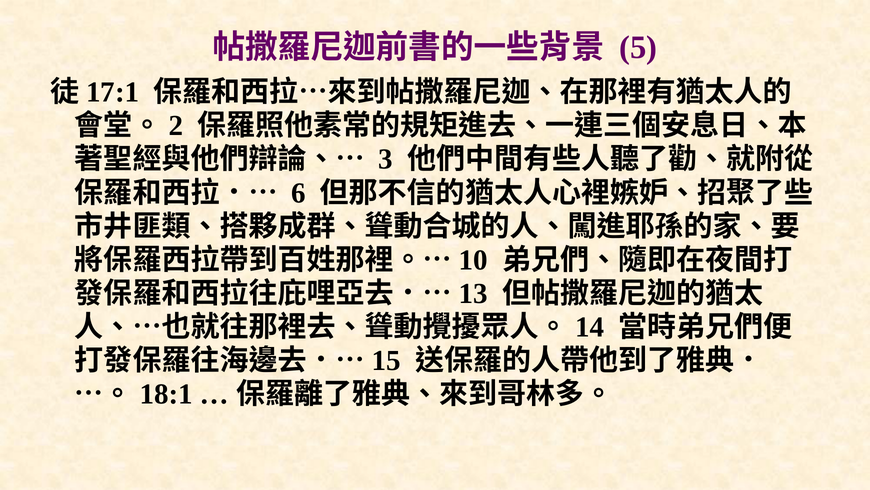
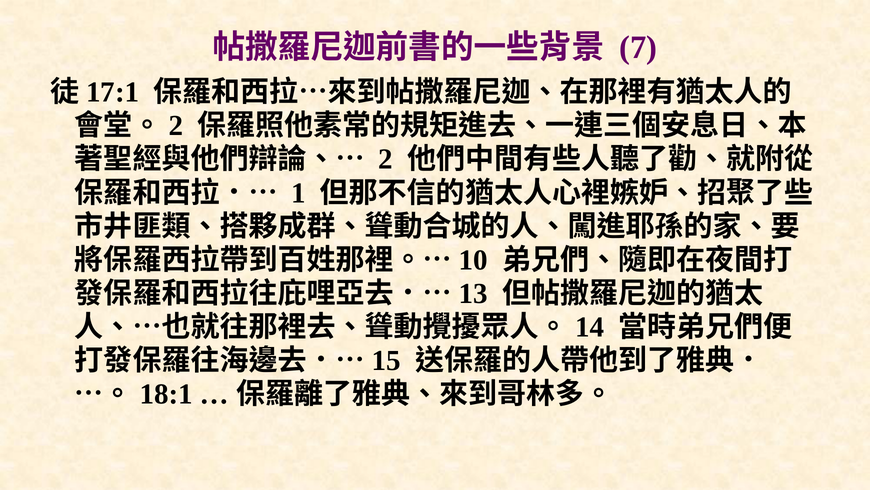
5: 5 -> 7
3 at (386, 159): 3 -> 2
6: 6 -> 1
